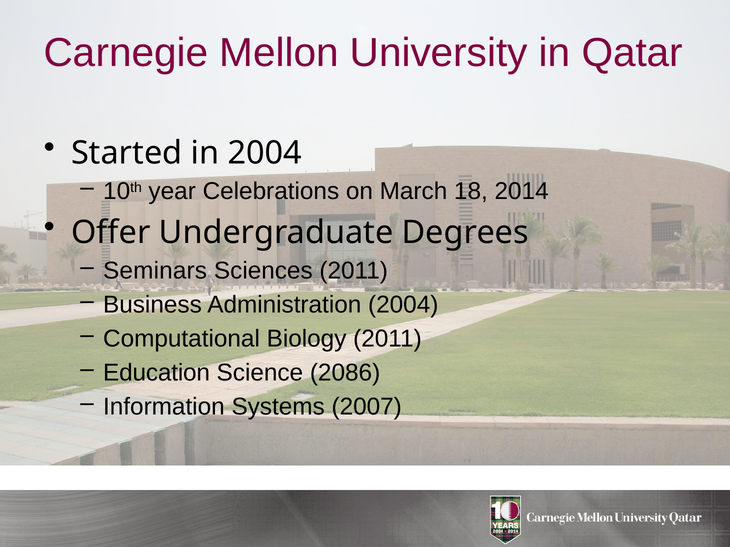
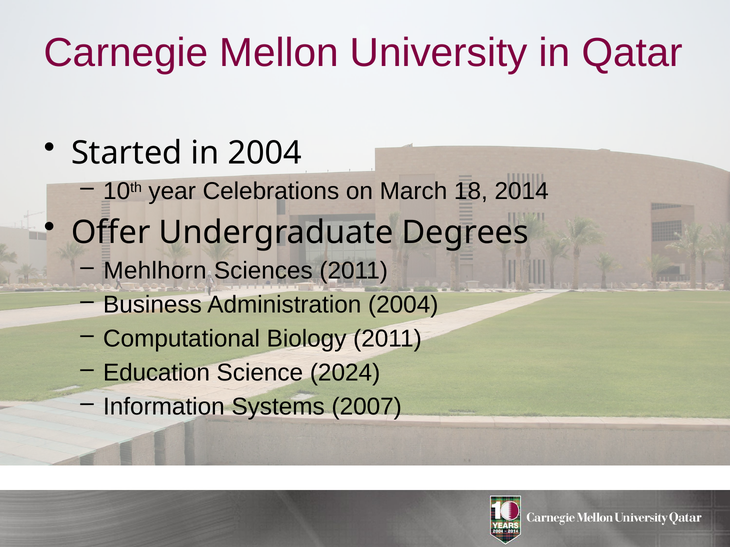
Seminars: Seminars -> Mehlhorn
2086: 2086 -> 2024
